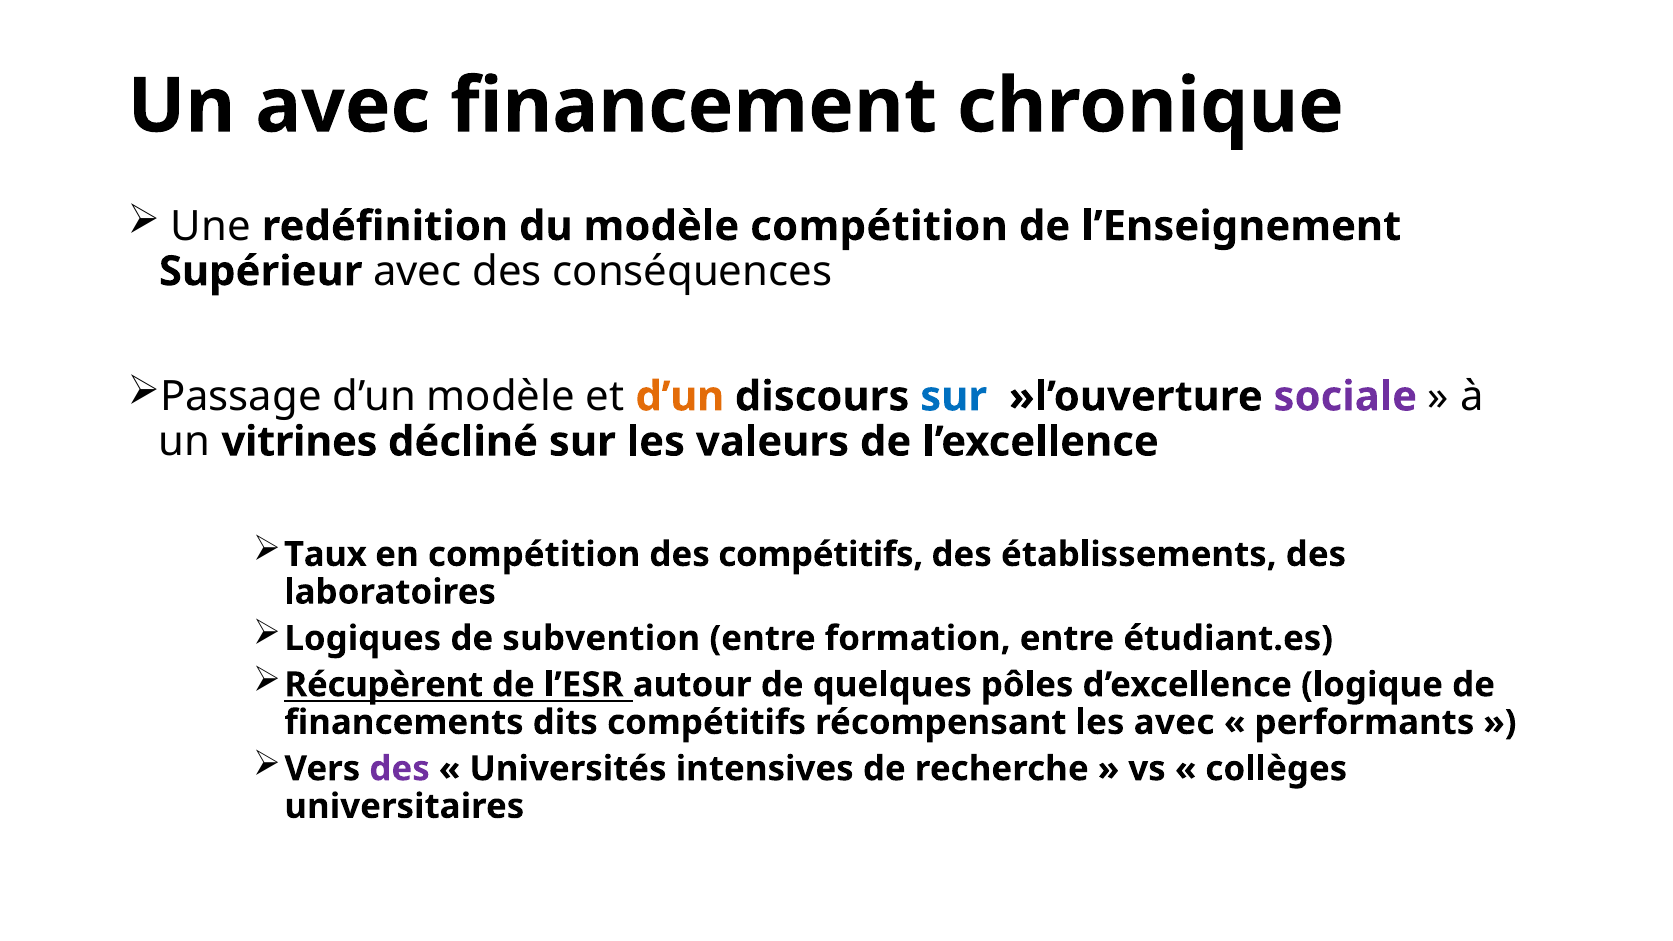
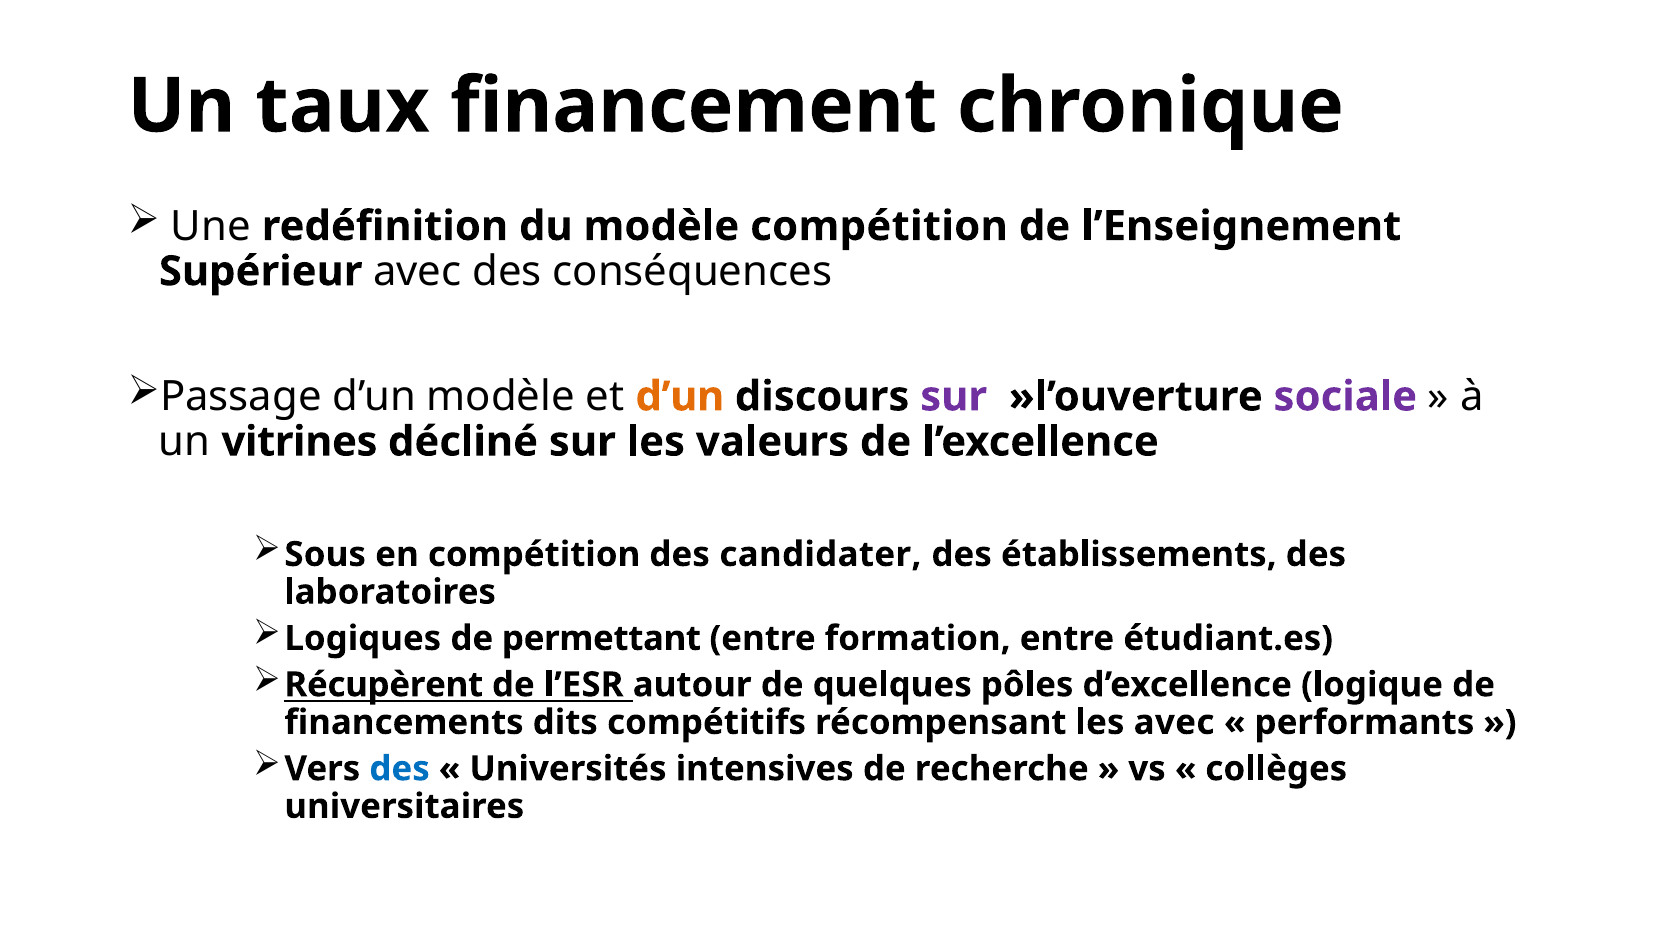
Un avec: avec -> taux
sur at (954, 397) colour: blue -> purple
Taux: Taux -> Sous
des compétitifs: compétitifs -> candidater
subvention: subvention -> permettant
des at (400, 769) colour: purple -> blue
